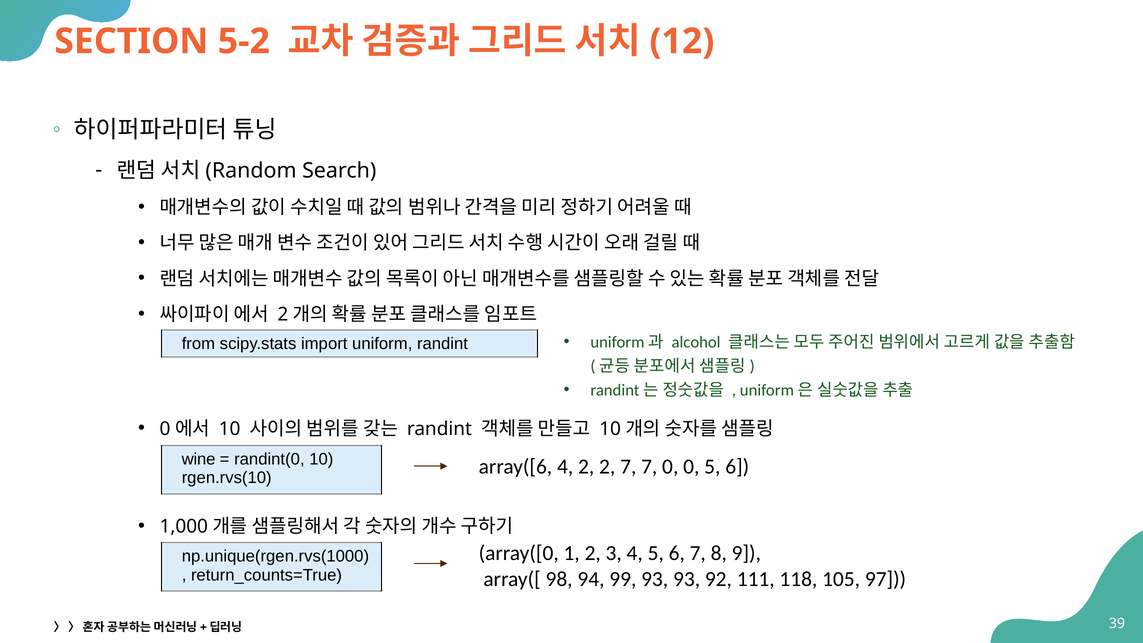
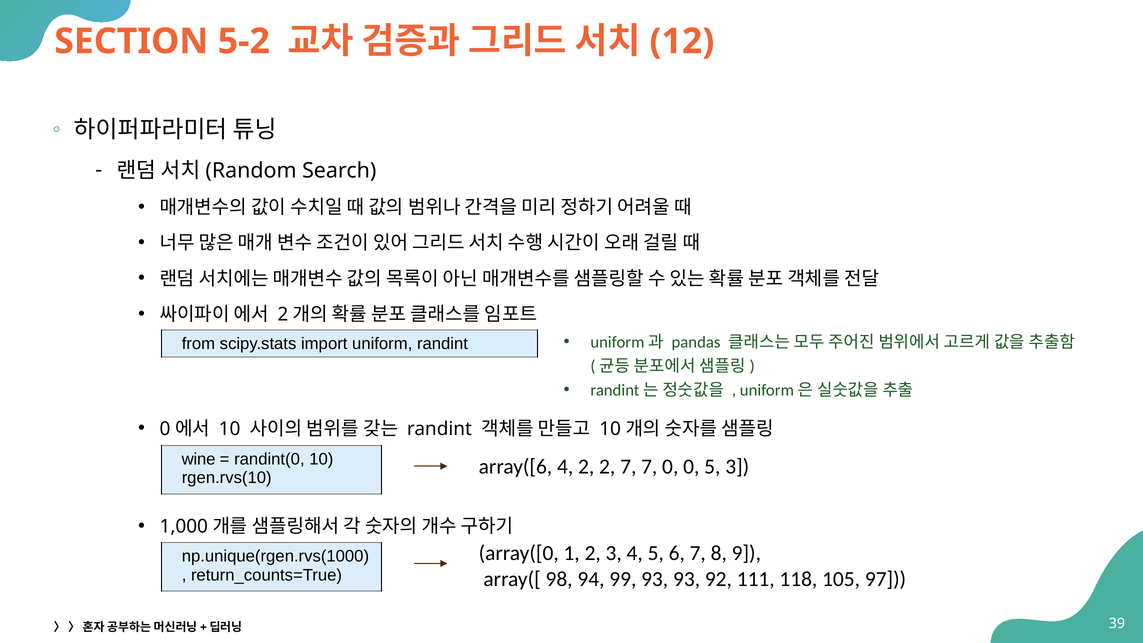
alcohol: alcohol -> pandas
0 5 6: 6 -> 3
